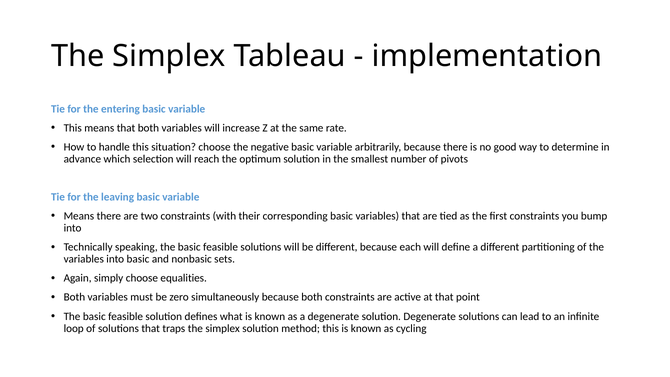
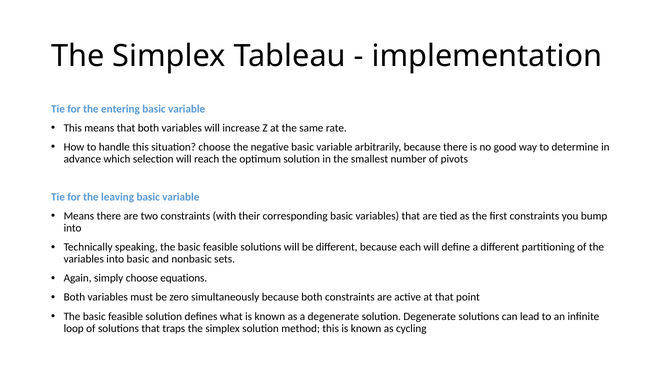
equalities: equalities -> equations
